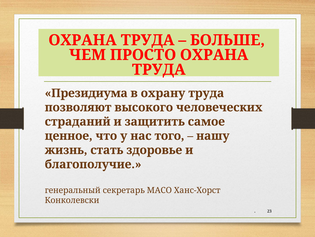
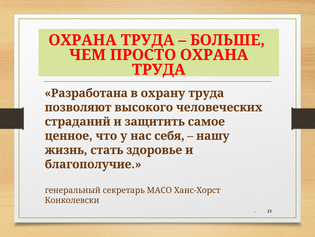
Президиума: Президиума -> Разработана
того: того -> себя
